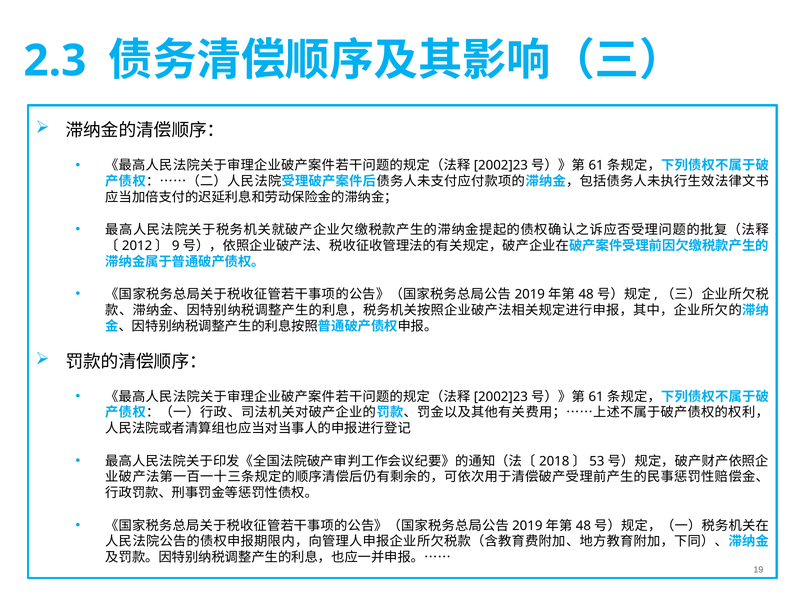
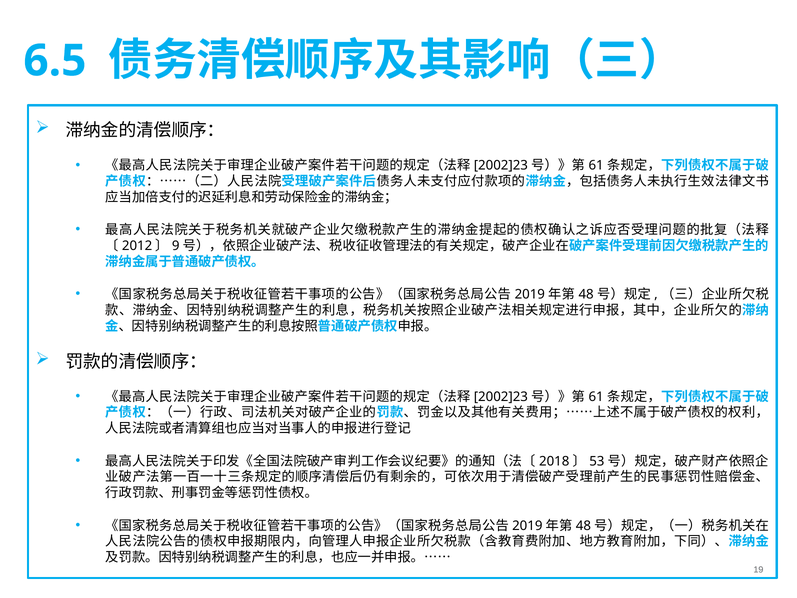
2.3: 2.3 -> 6.5
